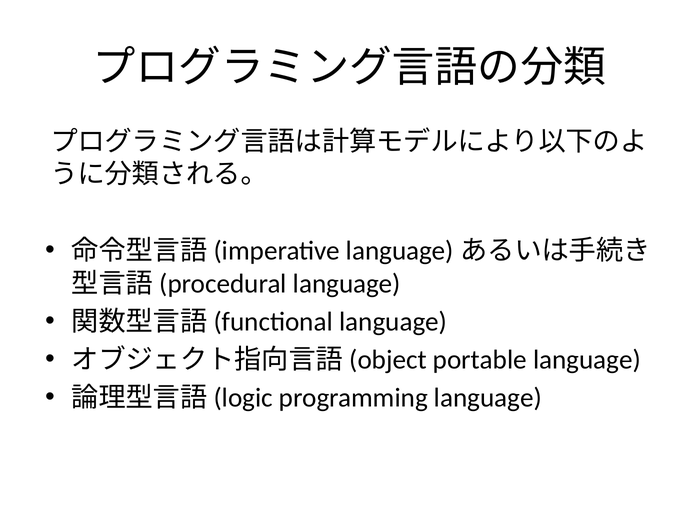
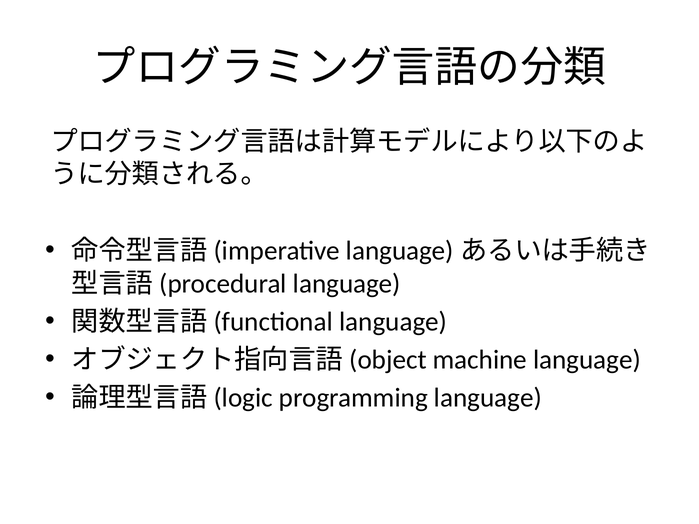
portable: portable -> machine
